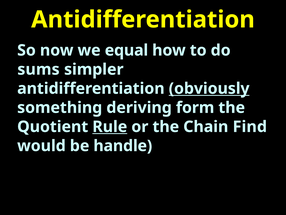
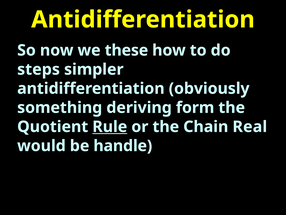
equal: equal -> these
sums: sums -> steps
obviously underline: present -> none
Find: Find -> Real
